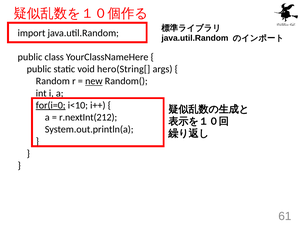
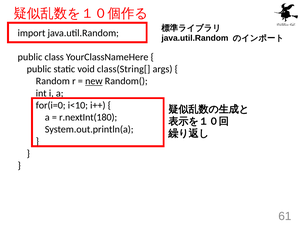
hero(String[: hero(String[ -> class(String[
for(i=0 underline: present -> none
r.nextInt(212: r.nextInt(212 -> r.nextInt(180
